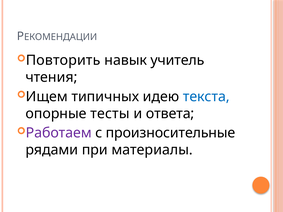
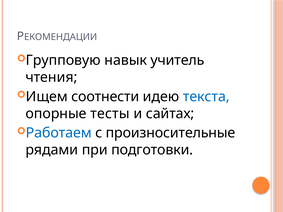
Повторить: Повторить -> Групповую
типичных: типичных -> соотнести
ответа: ответа -> сайтах
Работаем colour: purple -> blue
материалы: материалы -> подготовки
